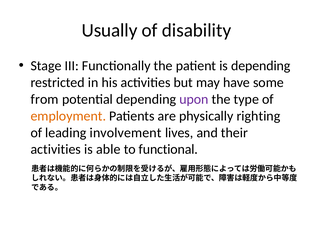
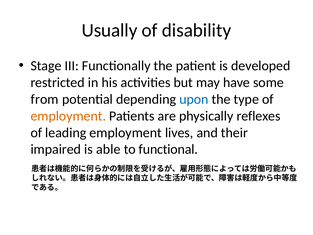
is depending: depending -> developed
upon colour: purple -> blue
righting: righting -> reflexes
leading involvement: involvement -> employment
activities at (56, 149): activities -> impaired
